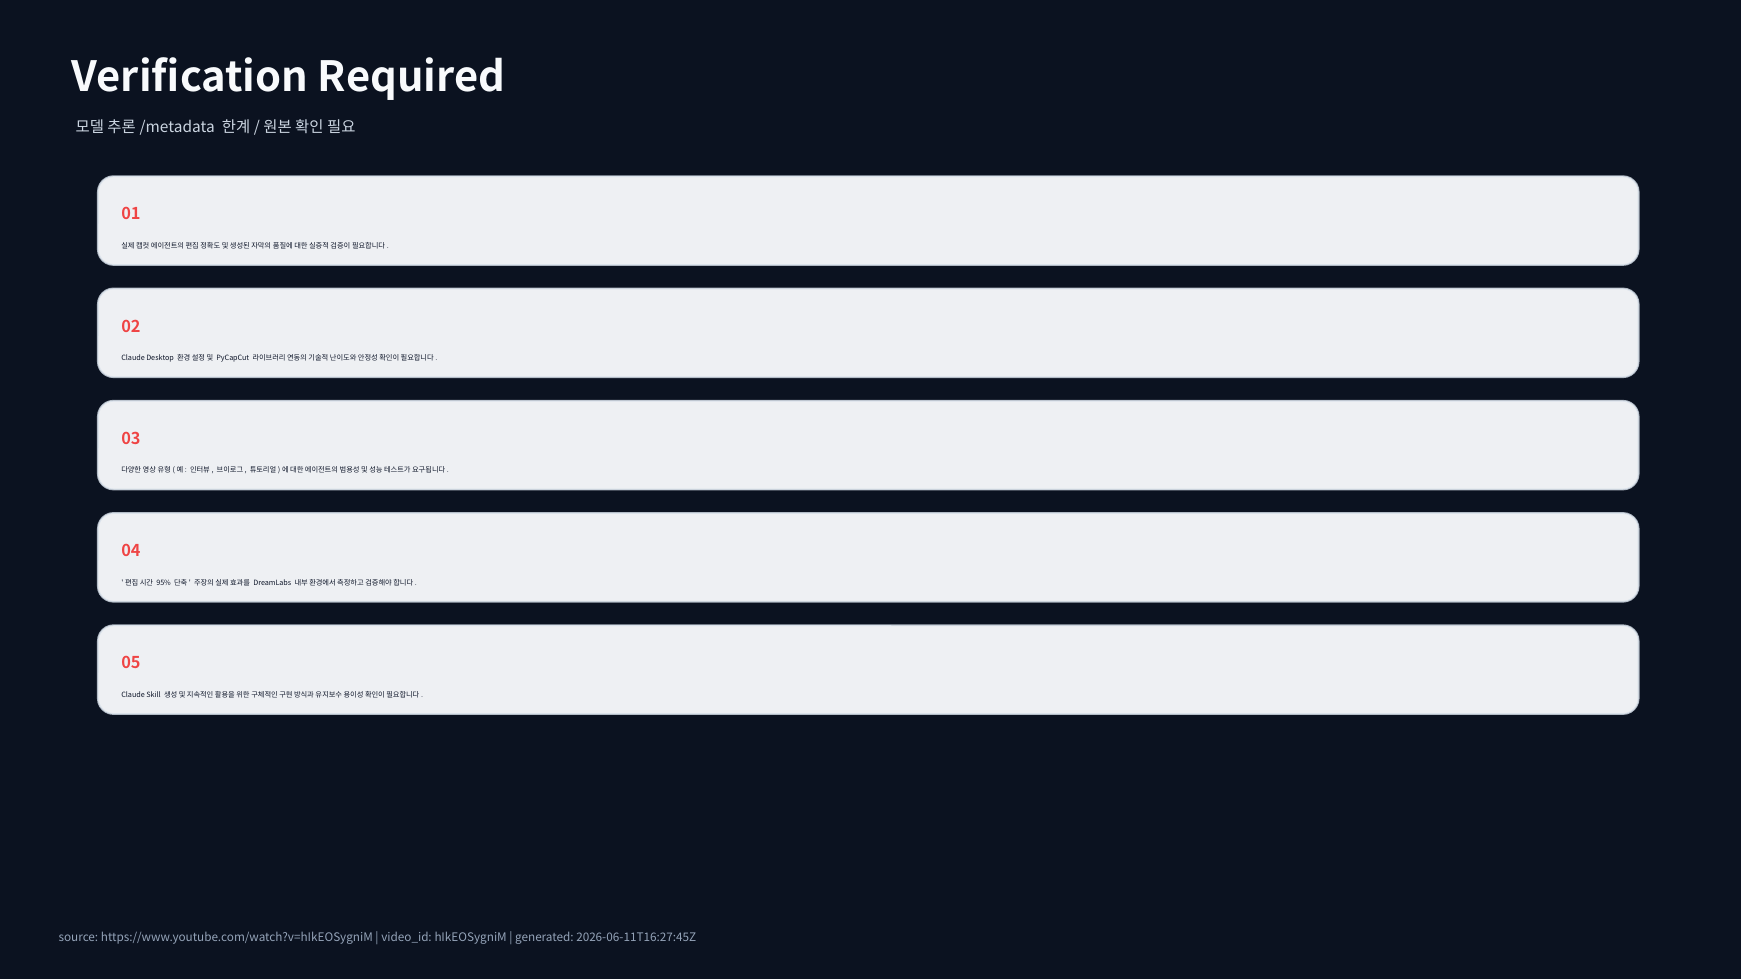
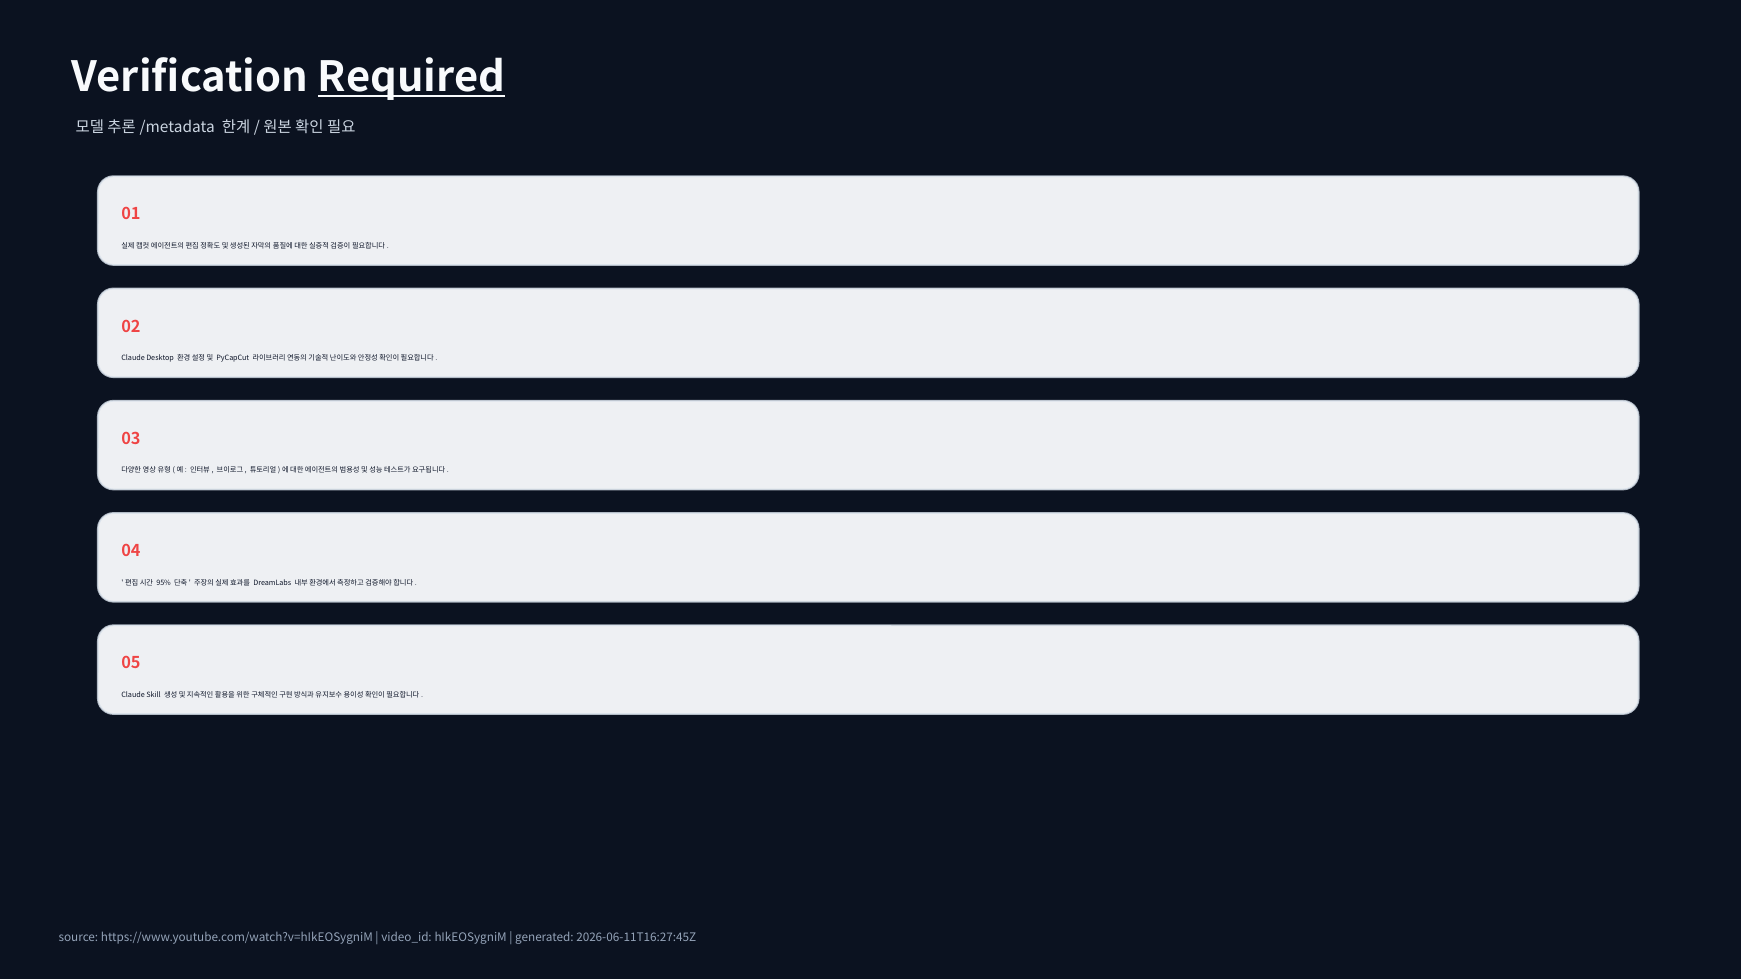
Required underline: none -> present
